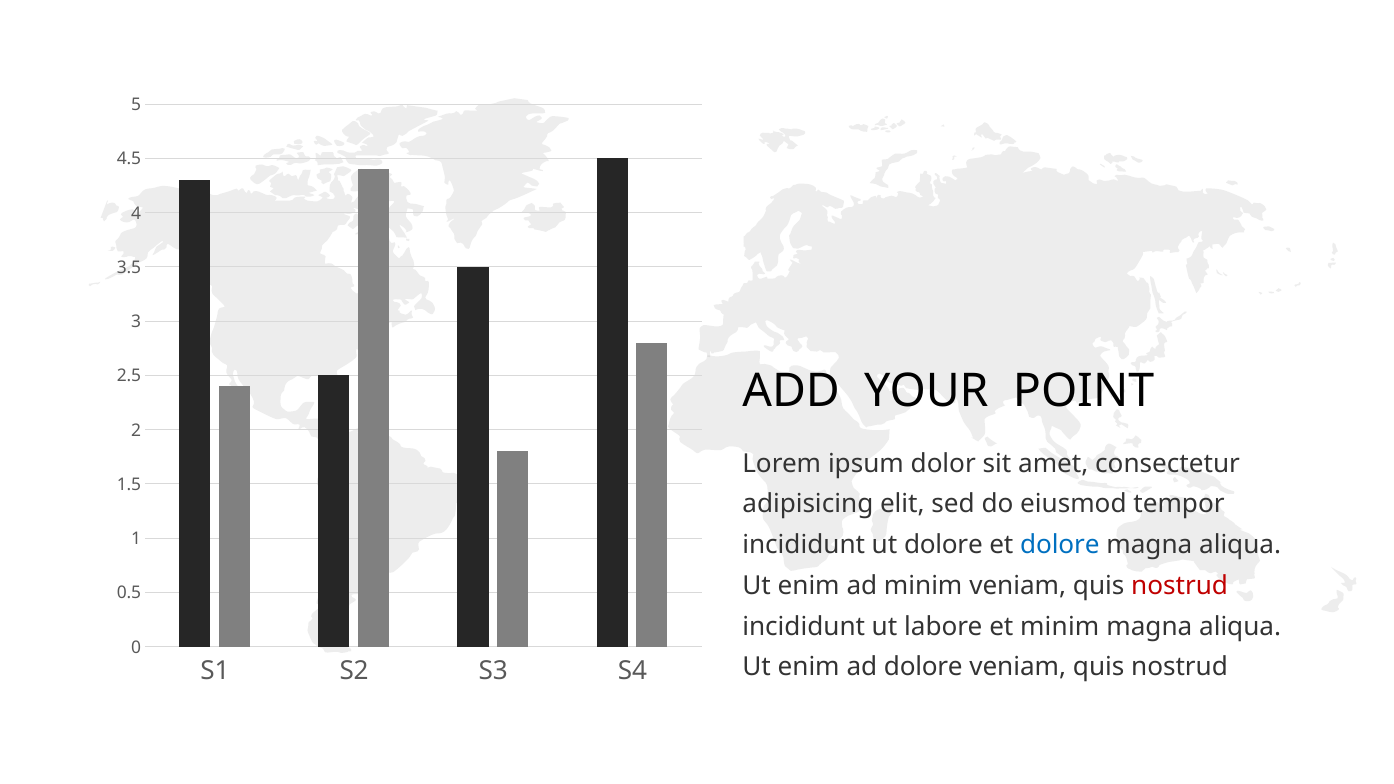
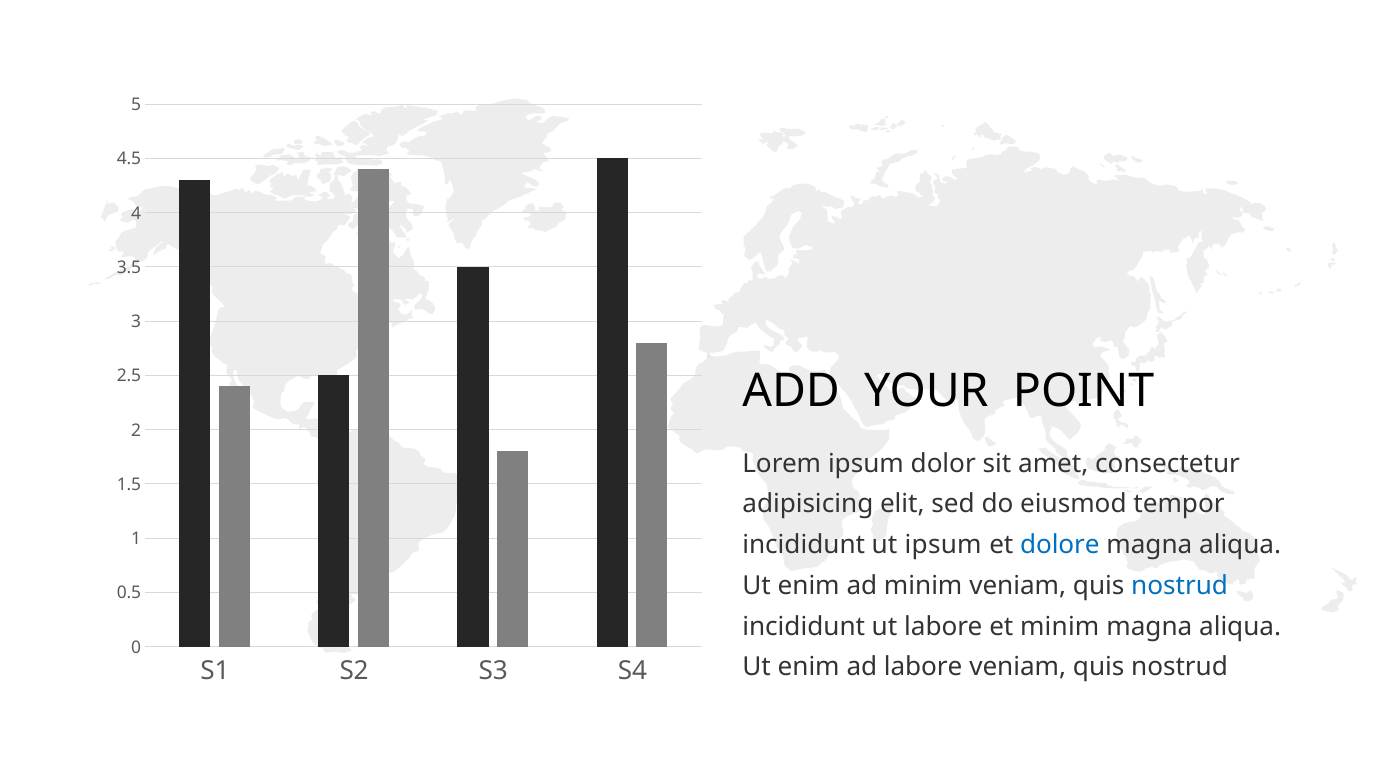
ut dolore: dolore -> ipsum
nostrud at (1180, 586) colour: red -> blue
ad dolore: dolore -> labore
